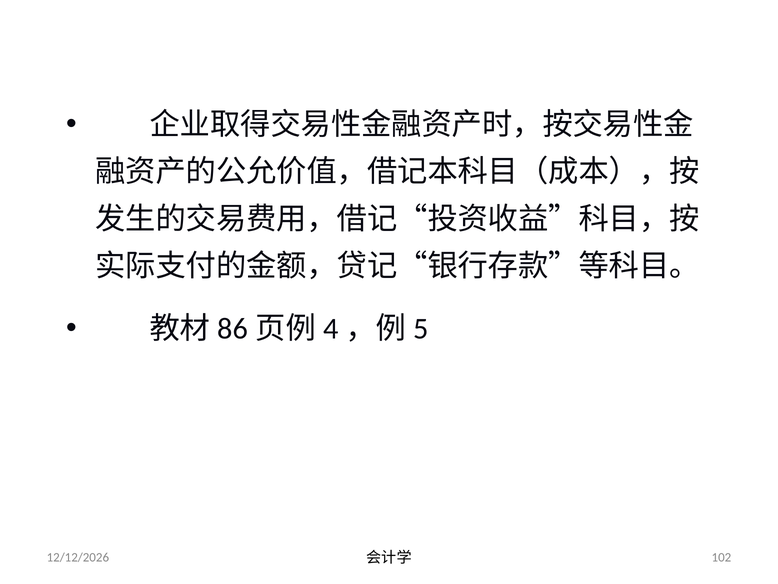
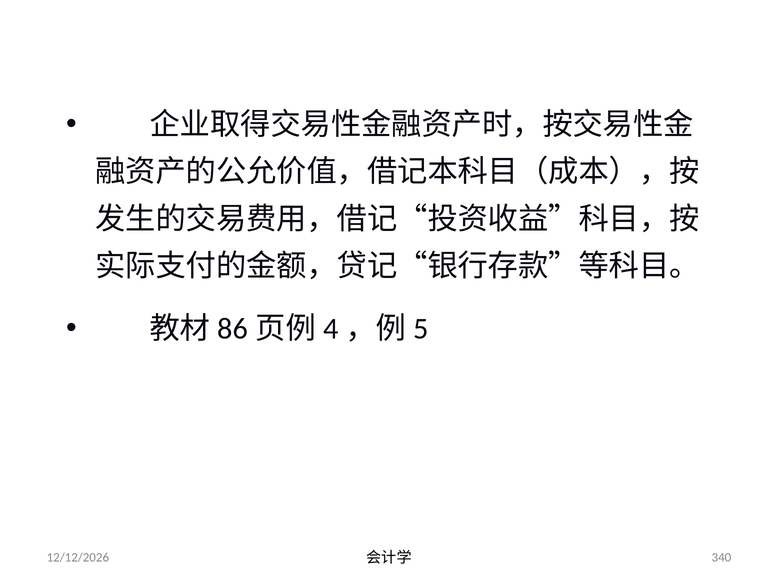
102: 102 -> 340
